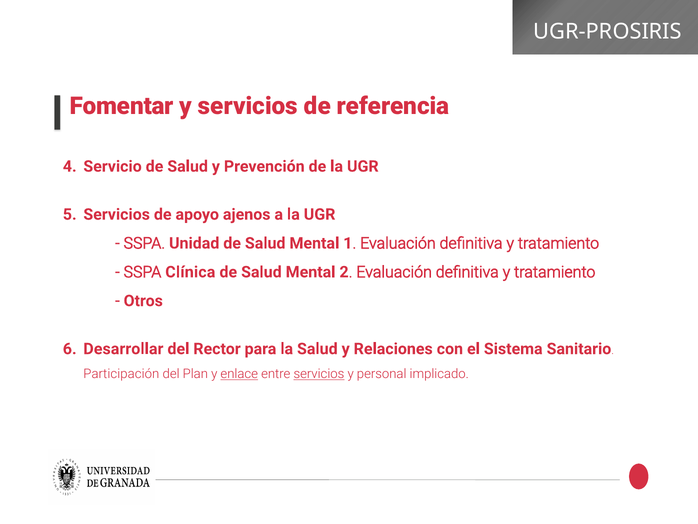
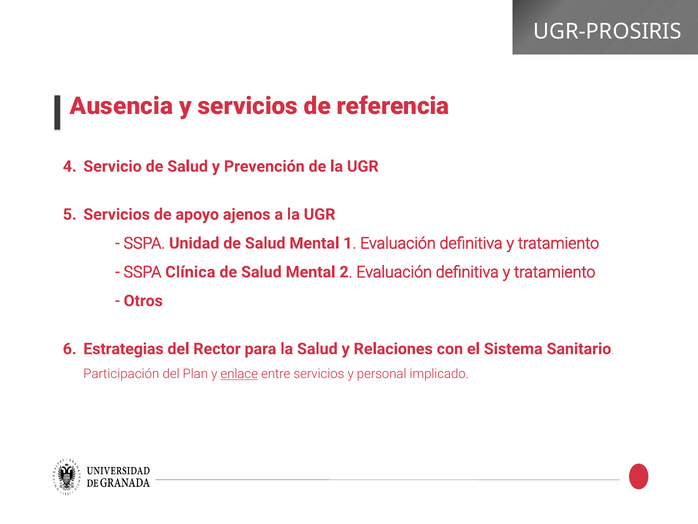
Fomentar: Fomentar -> Ausencia
Desarrollar: Desarrollar -> Estrategias
servicios at (319, 374) underline: present -> none
